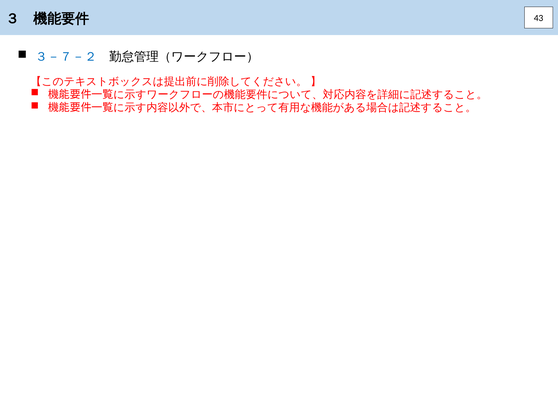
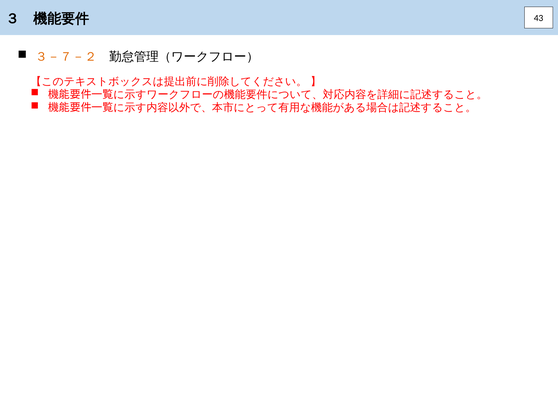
３－７－２ colour: blue -> orange
